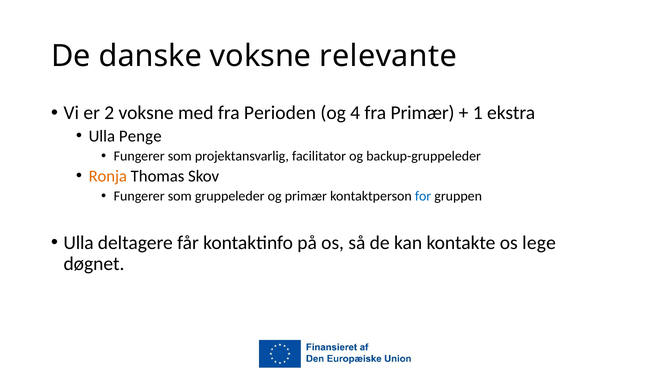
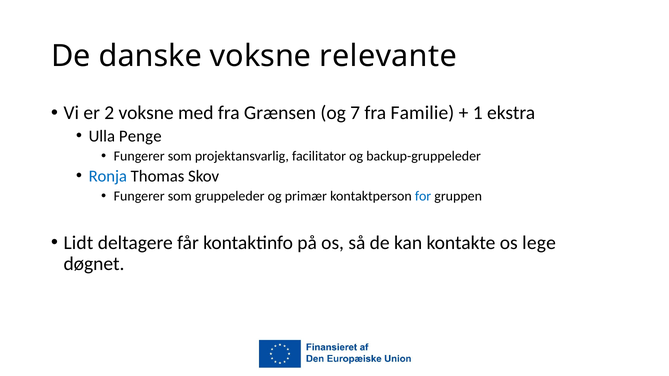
Perioden: Perioden -> Grænsen
4: 4 -> 7
fra Primær: Primær -> Familie
Ronja colour: orange -> blue
Ulla at (79, 243): Ulla -> Lidt
